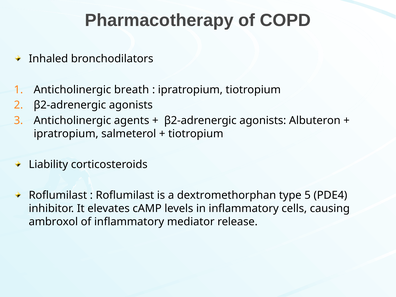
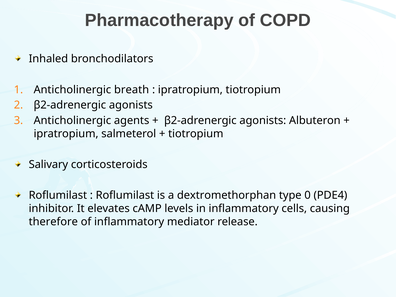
Liability: Liability -> Salivary
5: 5 -> 0
ambroxol: ambroxol -> therefore
